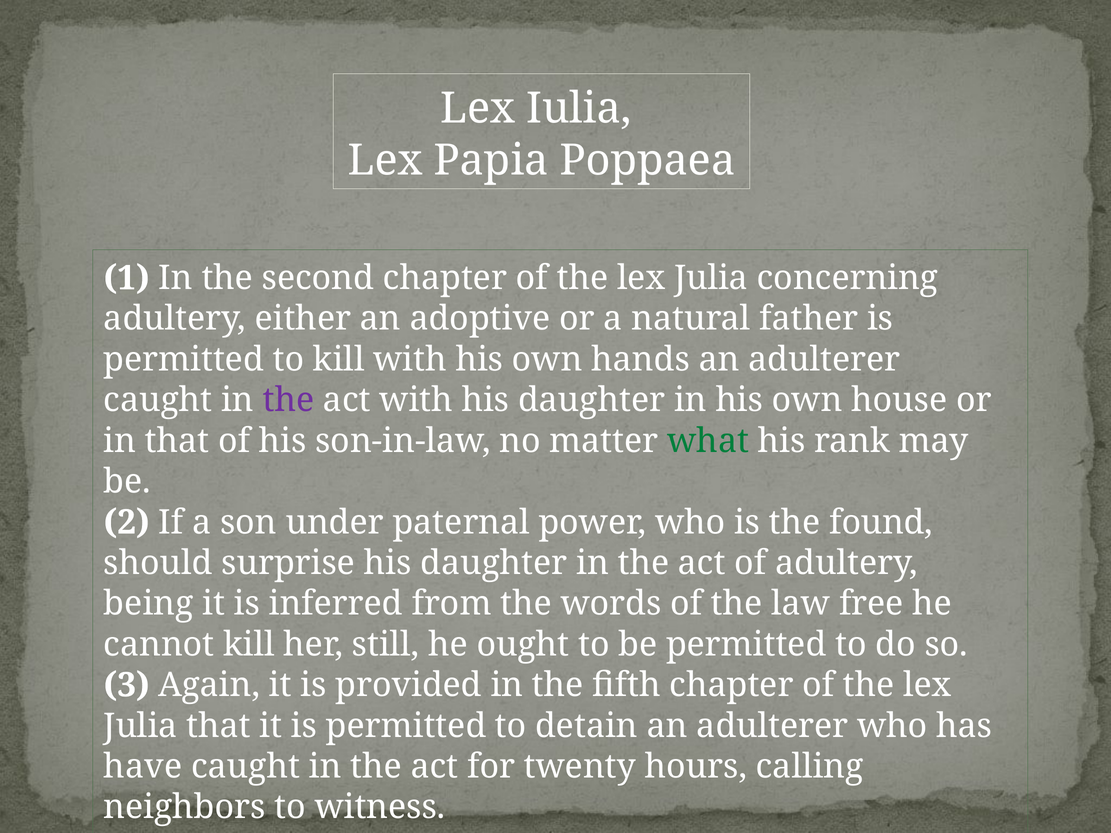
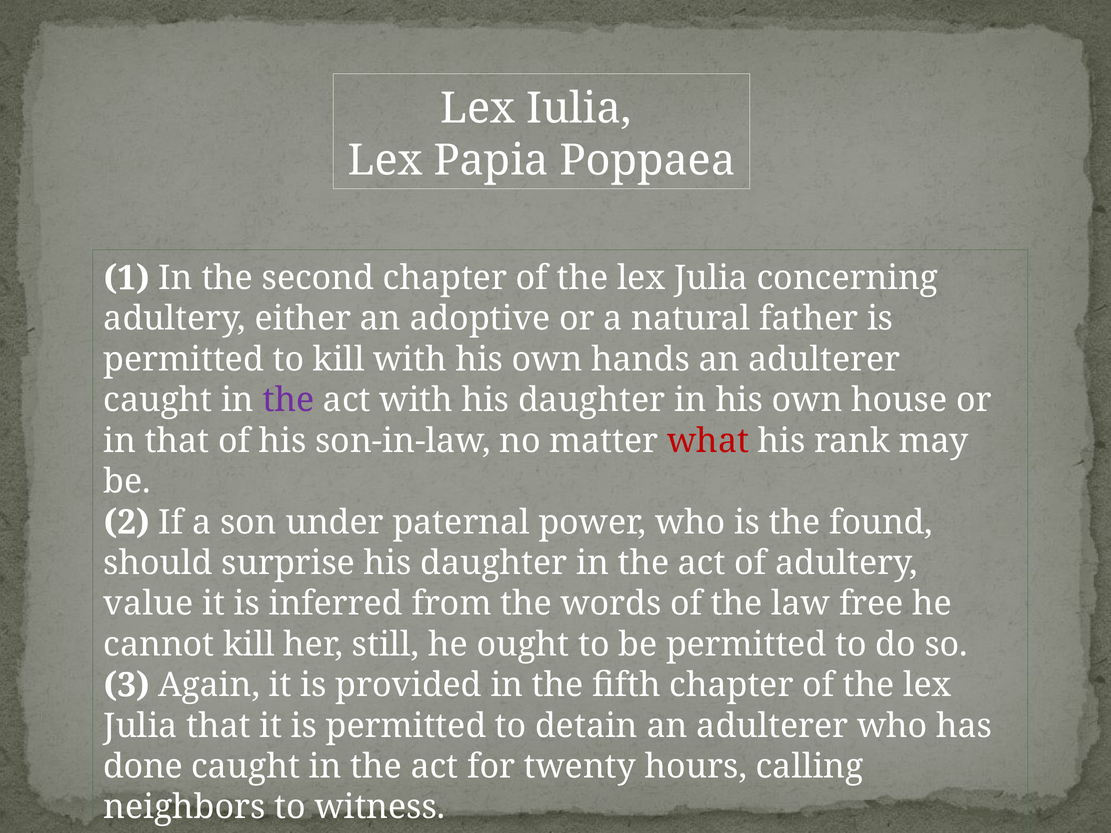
what colour: green -> red
being: being -> value
have: have -> done
